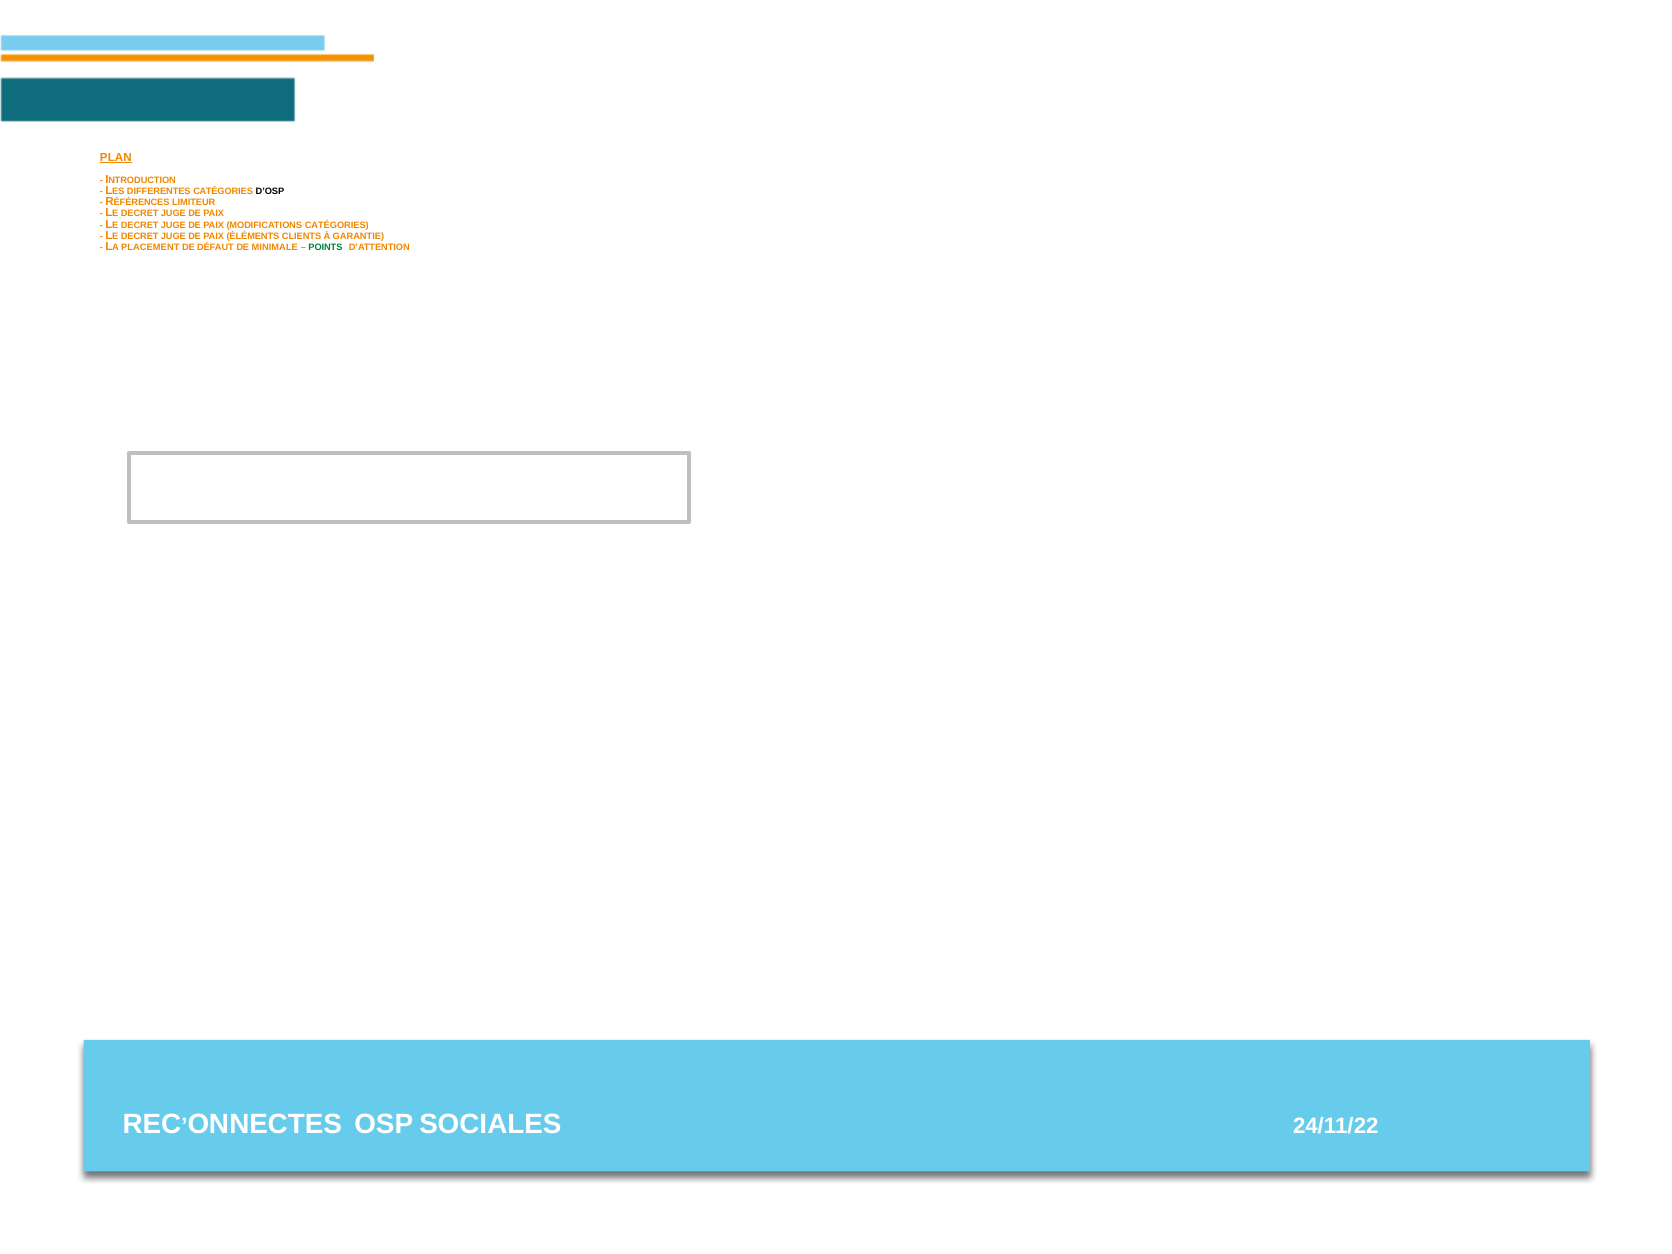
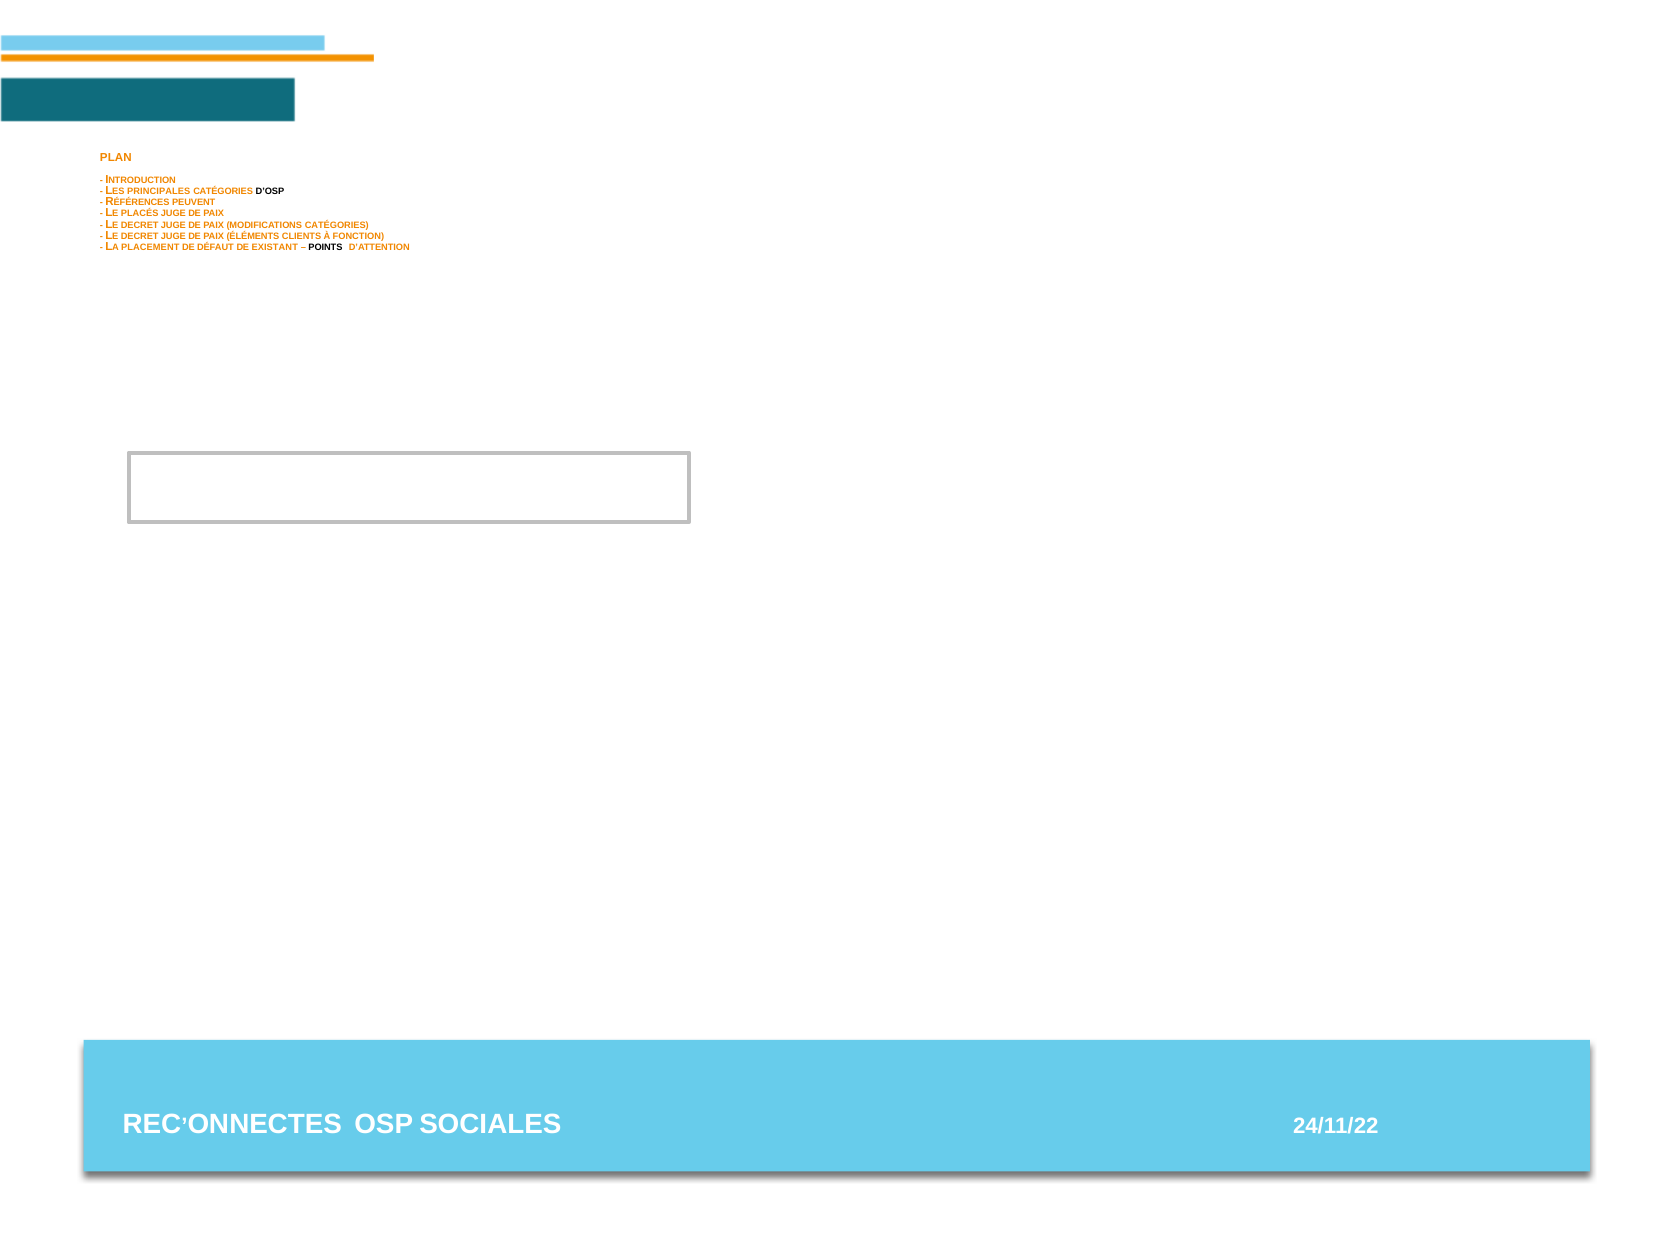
PLAN underline: present -> none
DIFFERENTES: DIFFERENTES -> PRINCIPALES
LIMITEUR: LIMITEUR -> PEUVENT
DECRET at (140, 214): DECRET -> PLACÉS
GARANTIE: GARANTIE -> FONCTION
MINIMALE: MINIMALE -> EXISTANT
POINTS colour: green -> black
